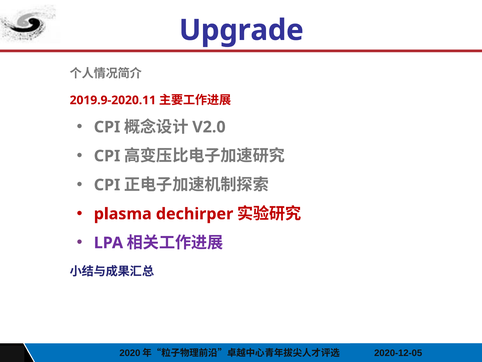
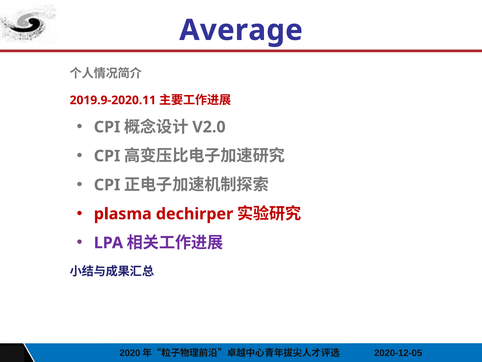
Upgrade: Upgrade -> Average
